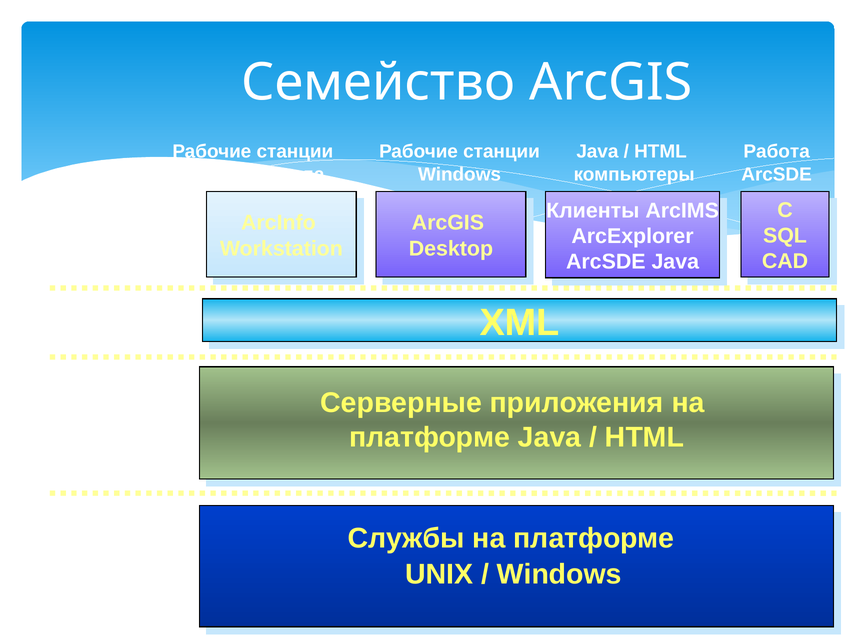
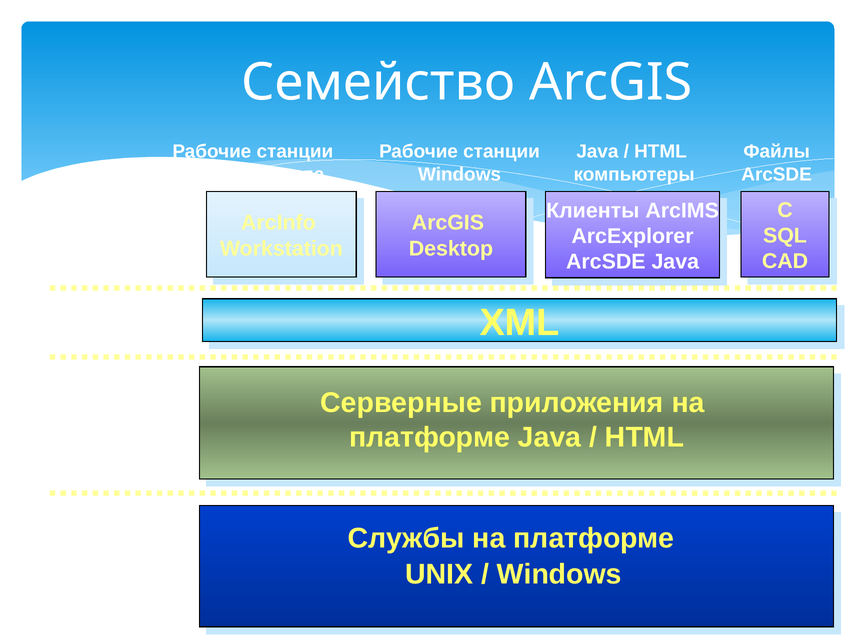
Работа: Работа -> Файлы
